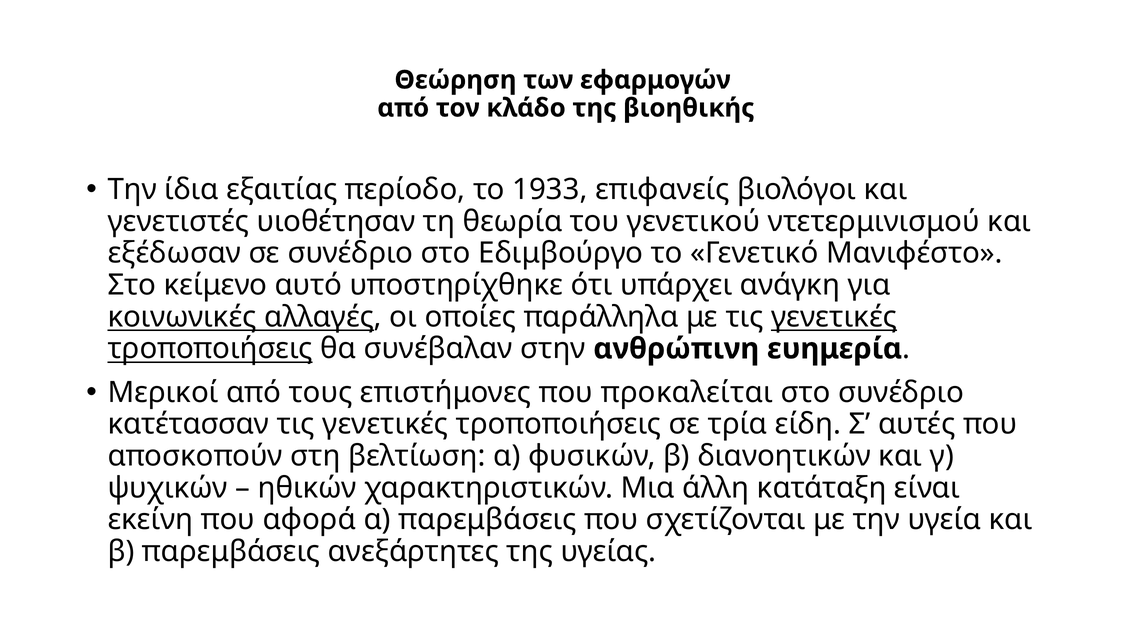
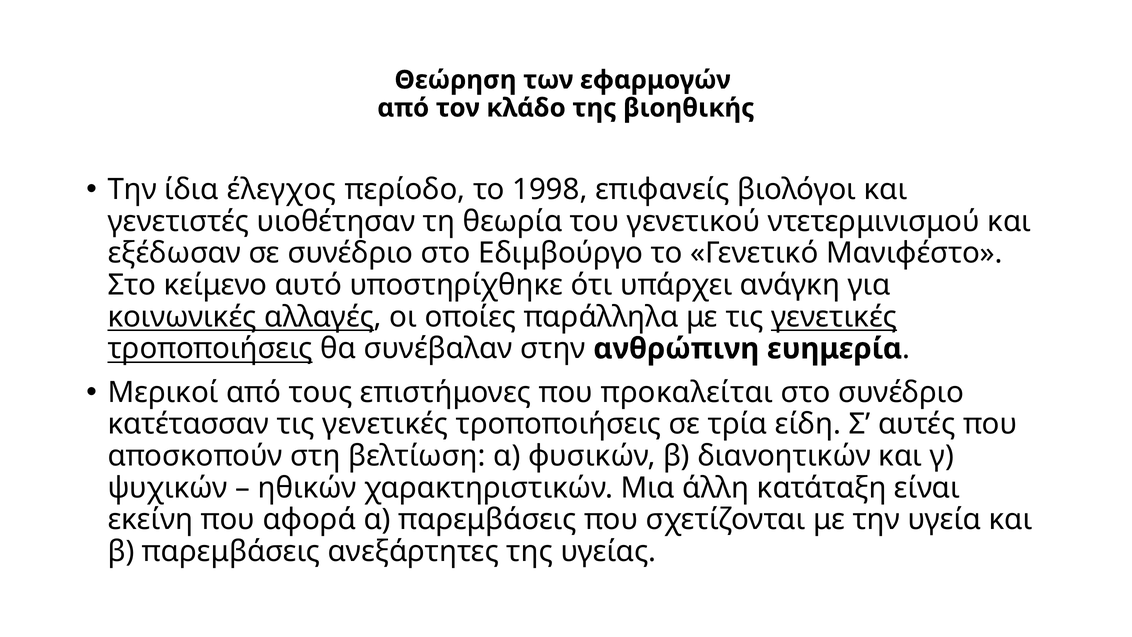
εξαιτίας: εξαιτίας -> έλεγχος
1933: 1933 -> 1998
